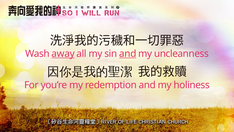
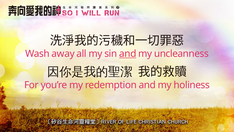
away underline: present -> none
